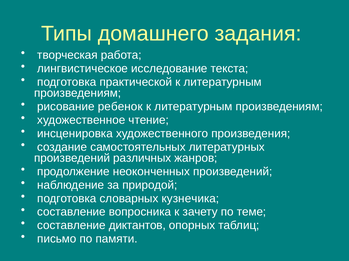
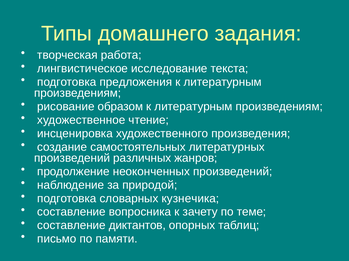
практической: практической -> предложения
ребенок: ребенок -> образом
